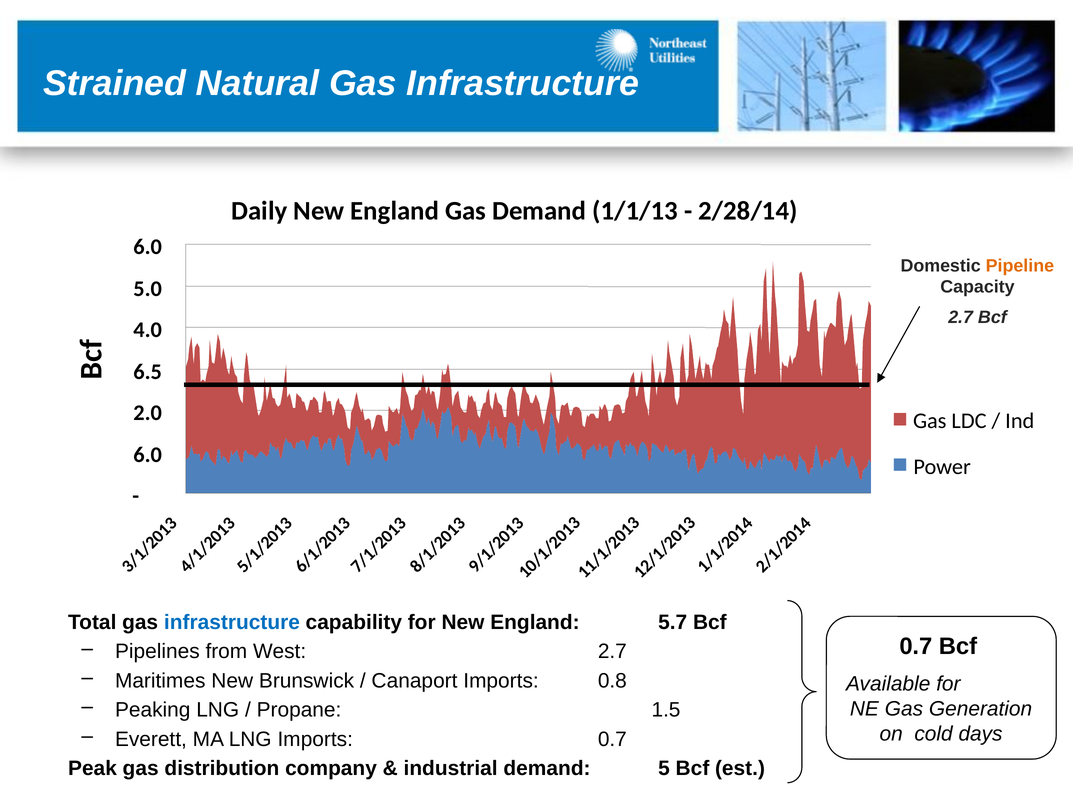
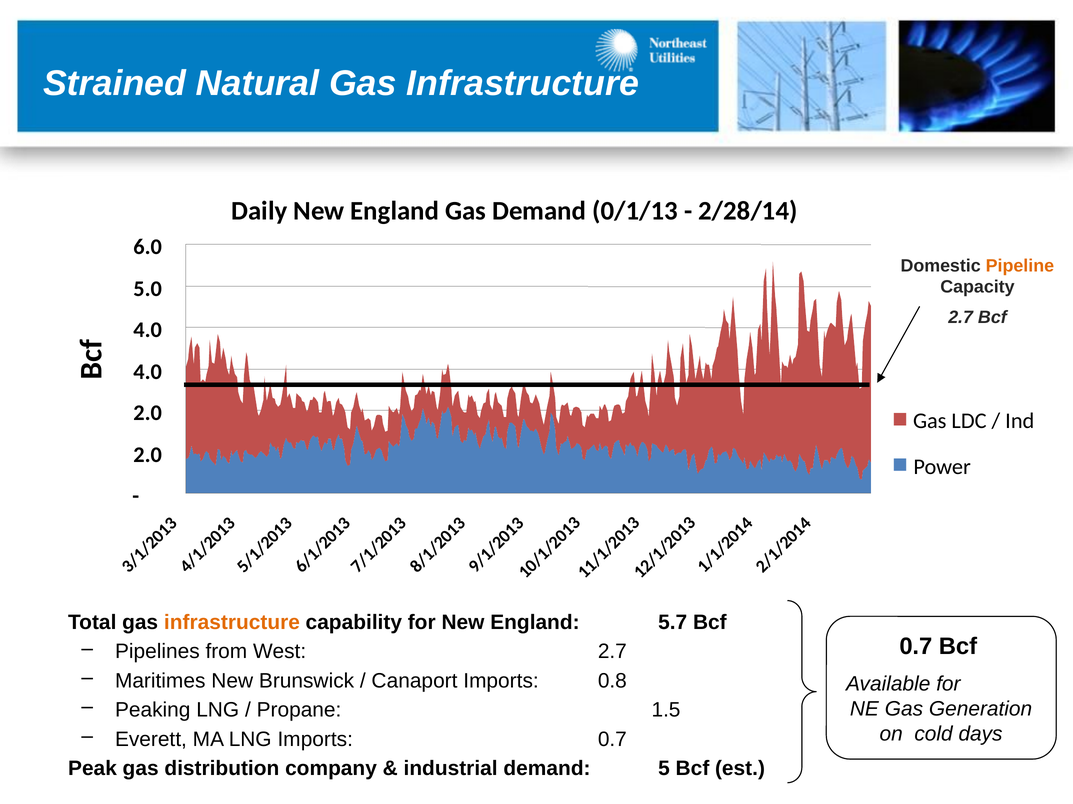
1/1/13: 1/1/13 -> 0/1/13
6.5 at (148, 372): 6.5 -> 4.0
6.0 at (148, 455): 6.0 -> 2.0
infrastructure at (232, 623) colour: blue -> orange
